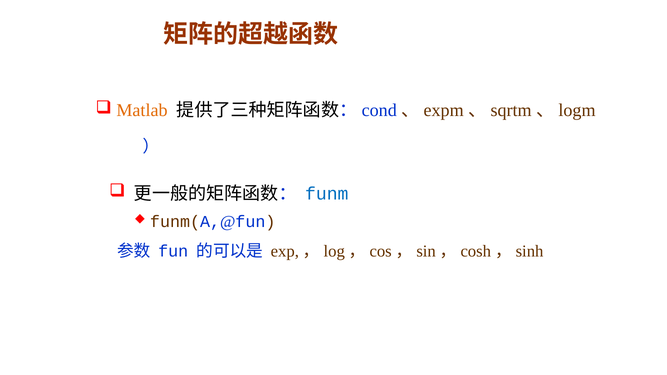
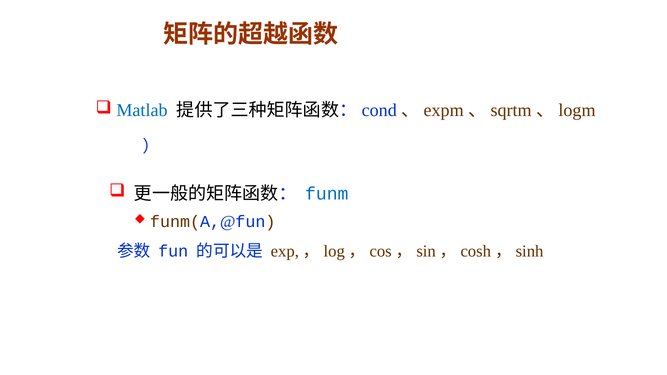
Matlab colour: orange -> blue
